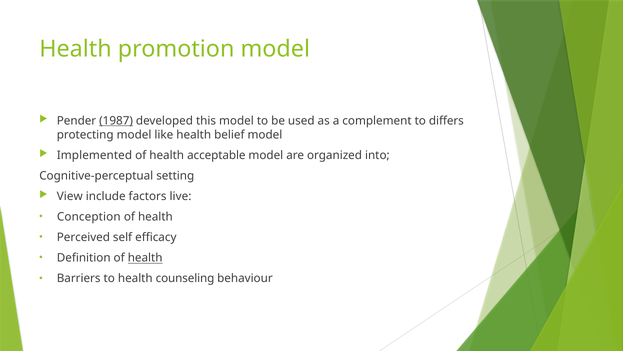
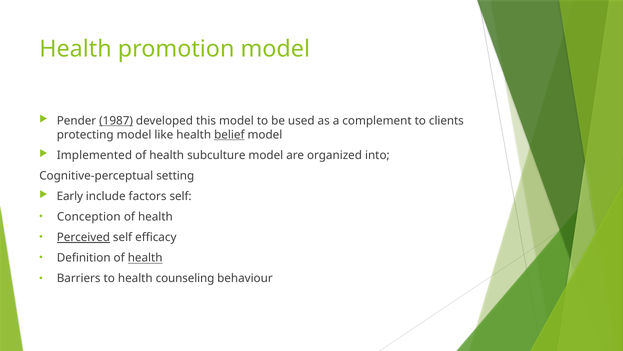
differs: differs -> clients
belief underline: none -> present
acceptable: acceptable -> subculture
View: View -> Early
factors live: live -> self
Perceived underline: none -> present
